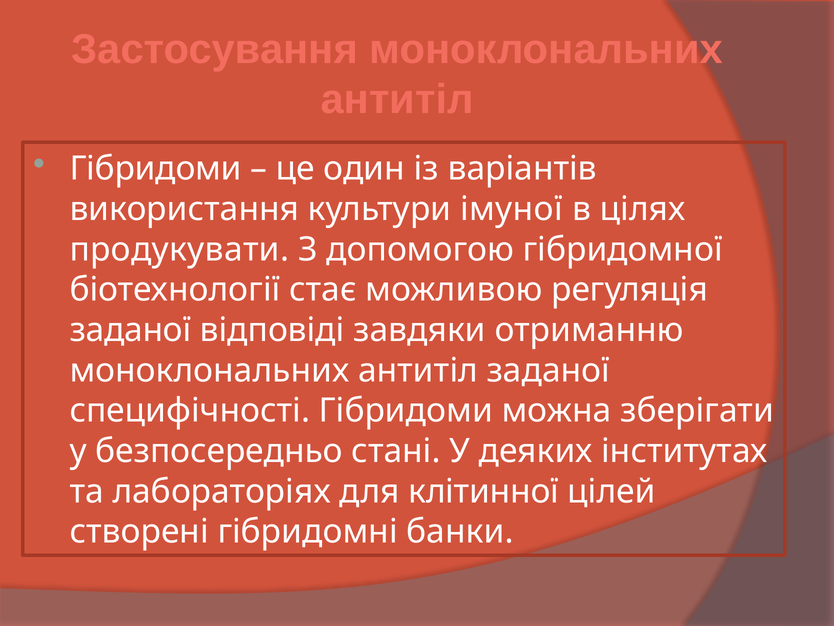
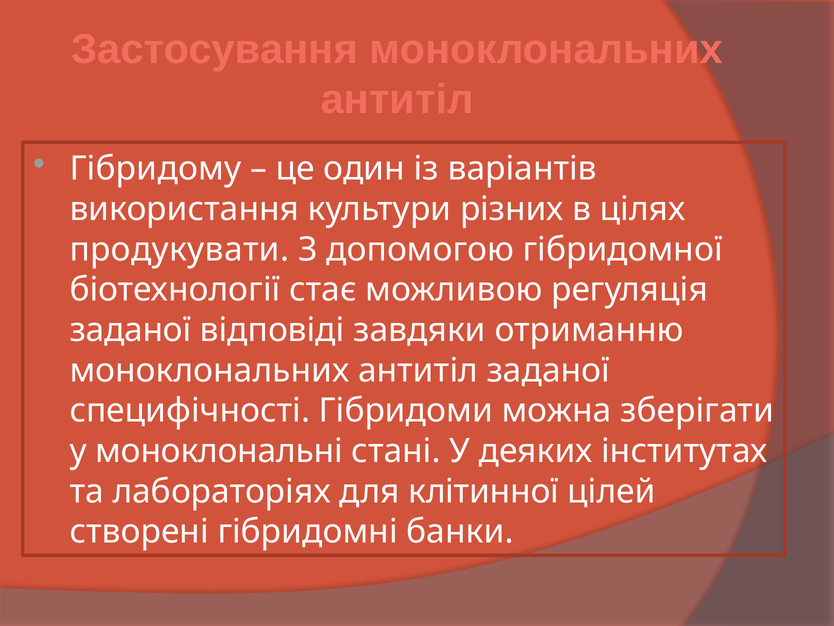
Гібридоми at (156, 169): Гібридоми -> Гібридому
імуної: імуної -> різних
безпосередньо: безпосередньо -> моноклональні
